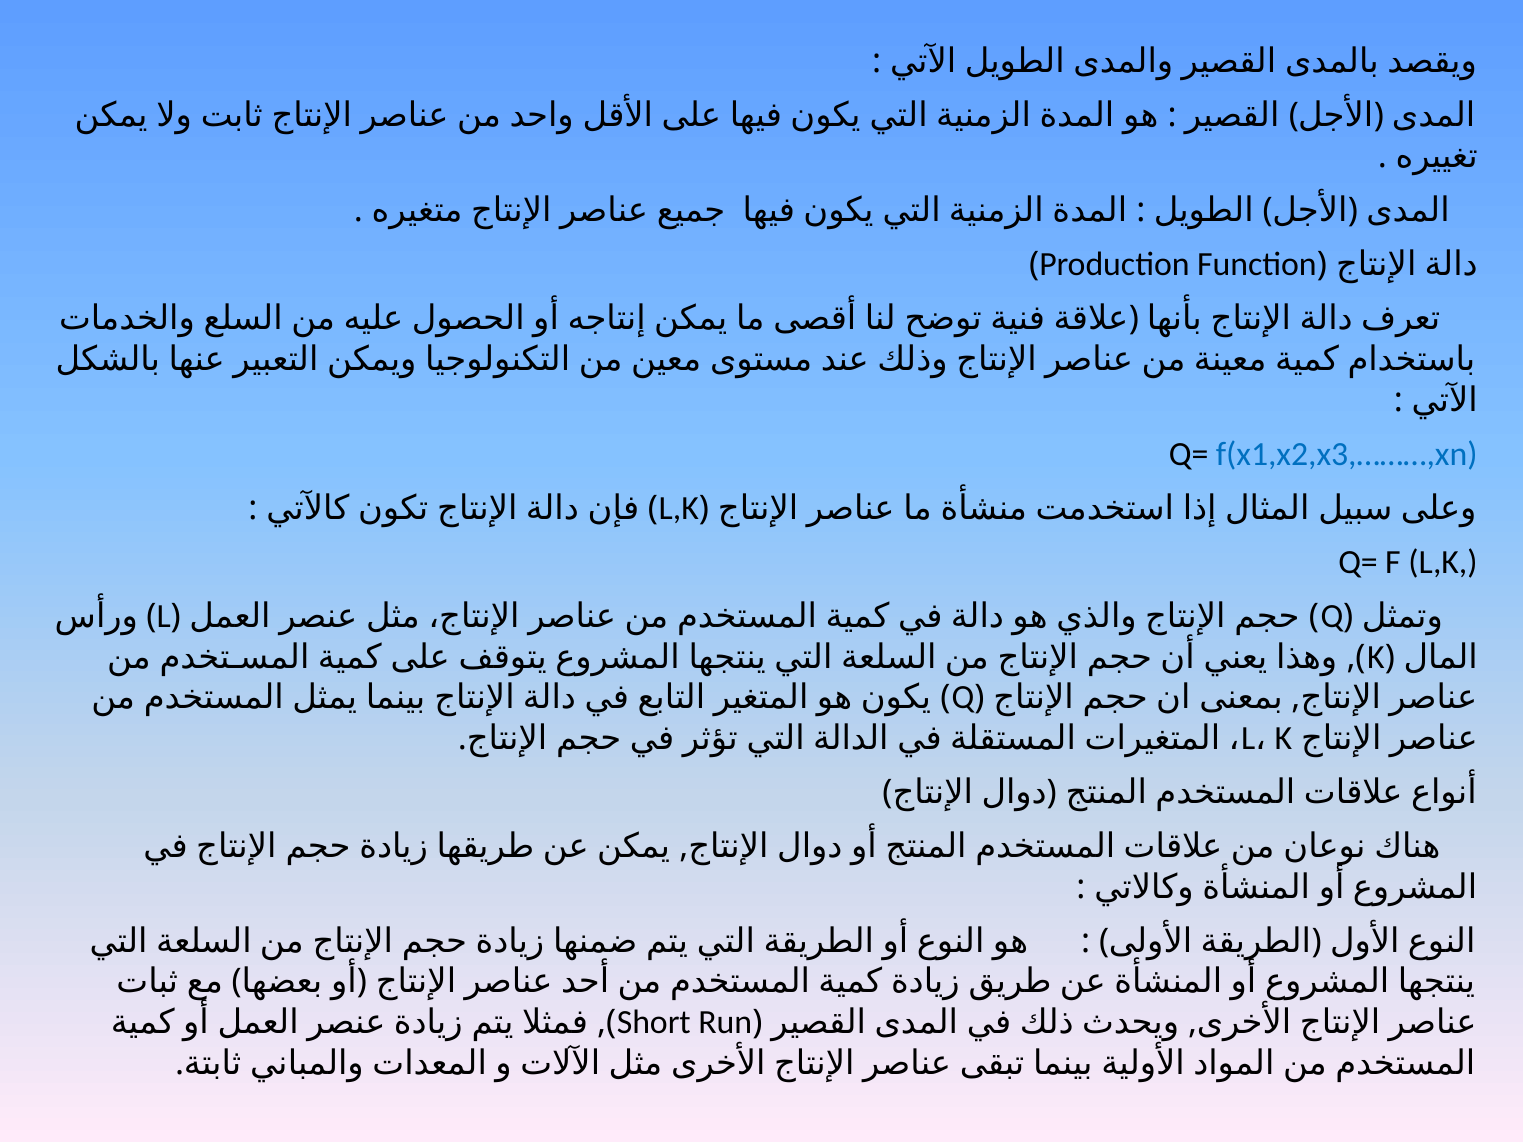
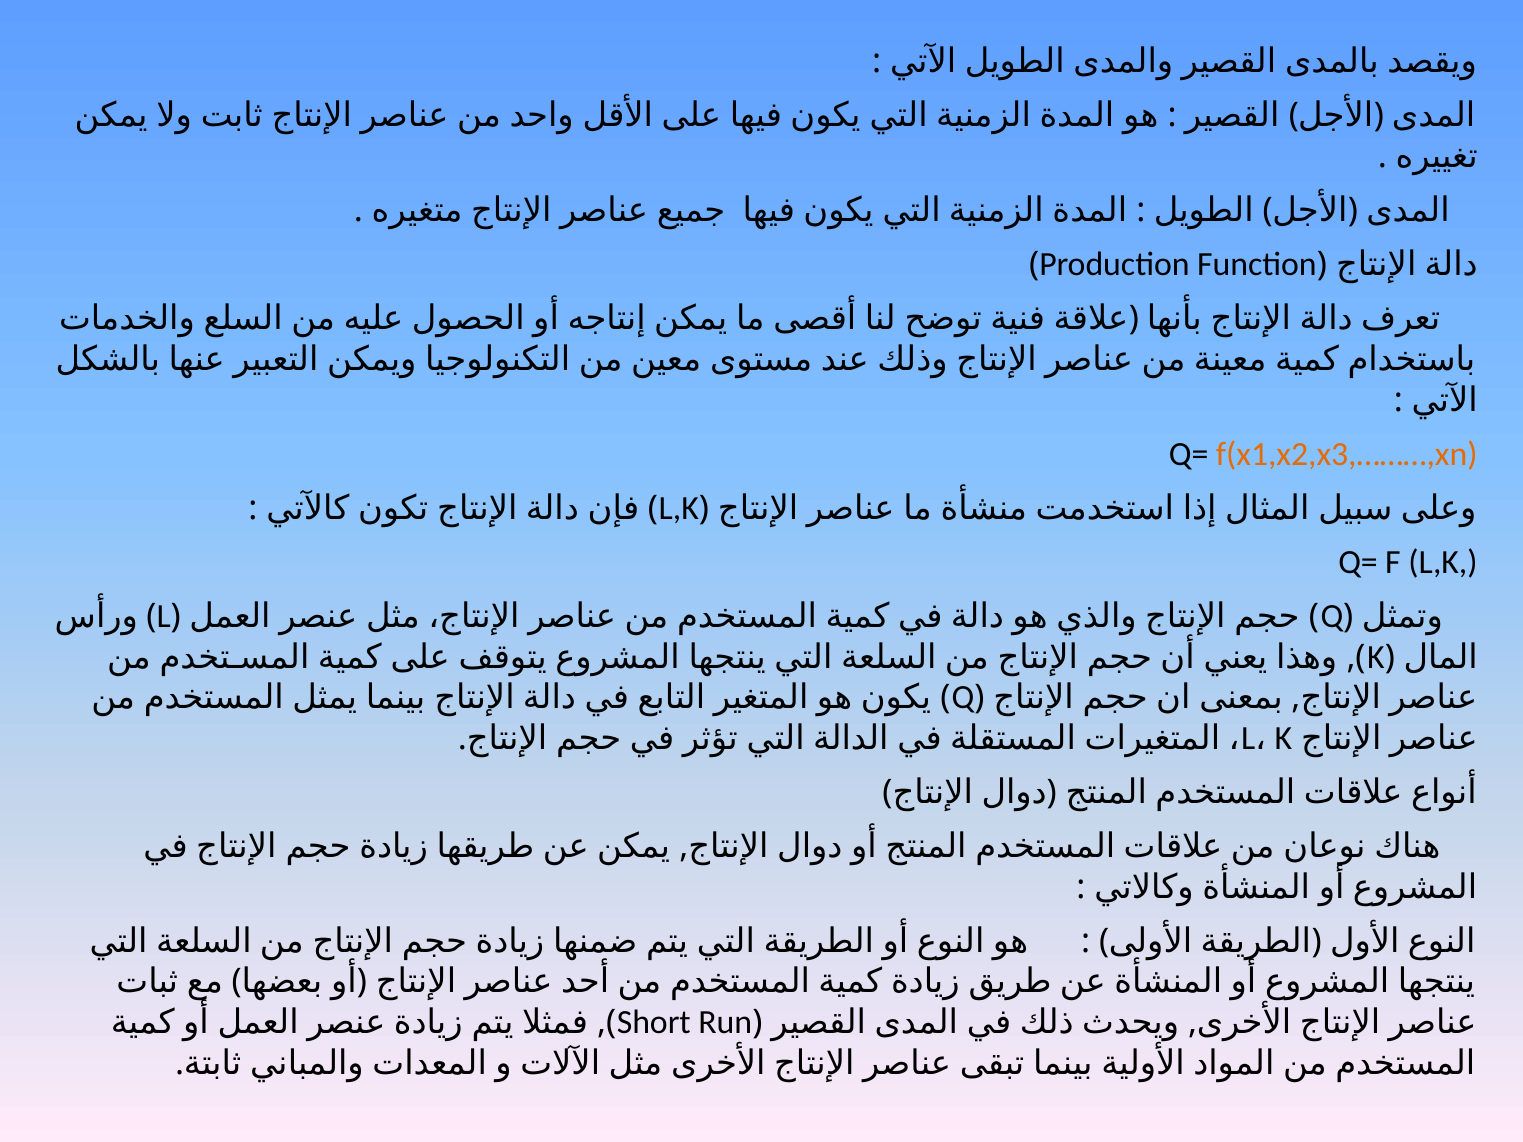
f(x1,x2,x3,………,xn colour: blue -> orange
